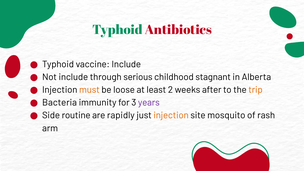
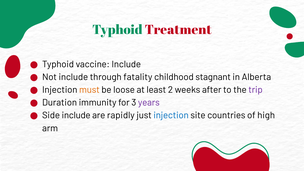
Antibiotics: Antibiotics -> Treatment
serious: serious -> fatality
trip colour: orange -> purple
Bacteria: Bacteria -> Duration
Side routine: routine -> include
injection at (171, 115) colour: orange -> blue
mosquito: mosquito -> countries
rash: rash -> high
